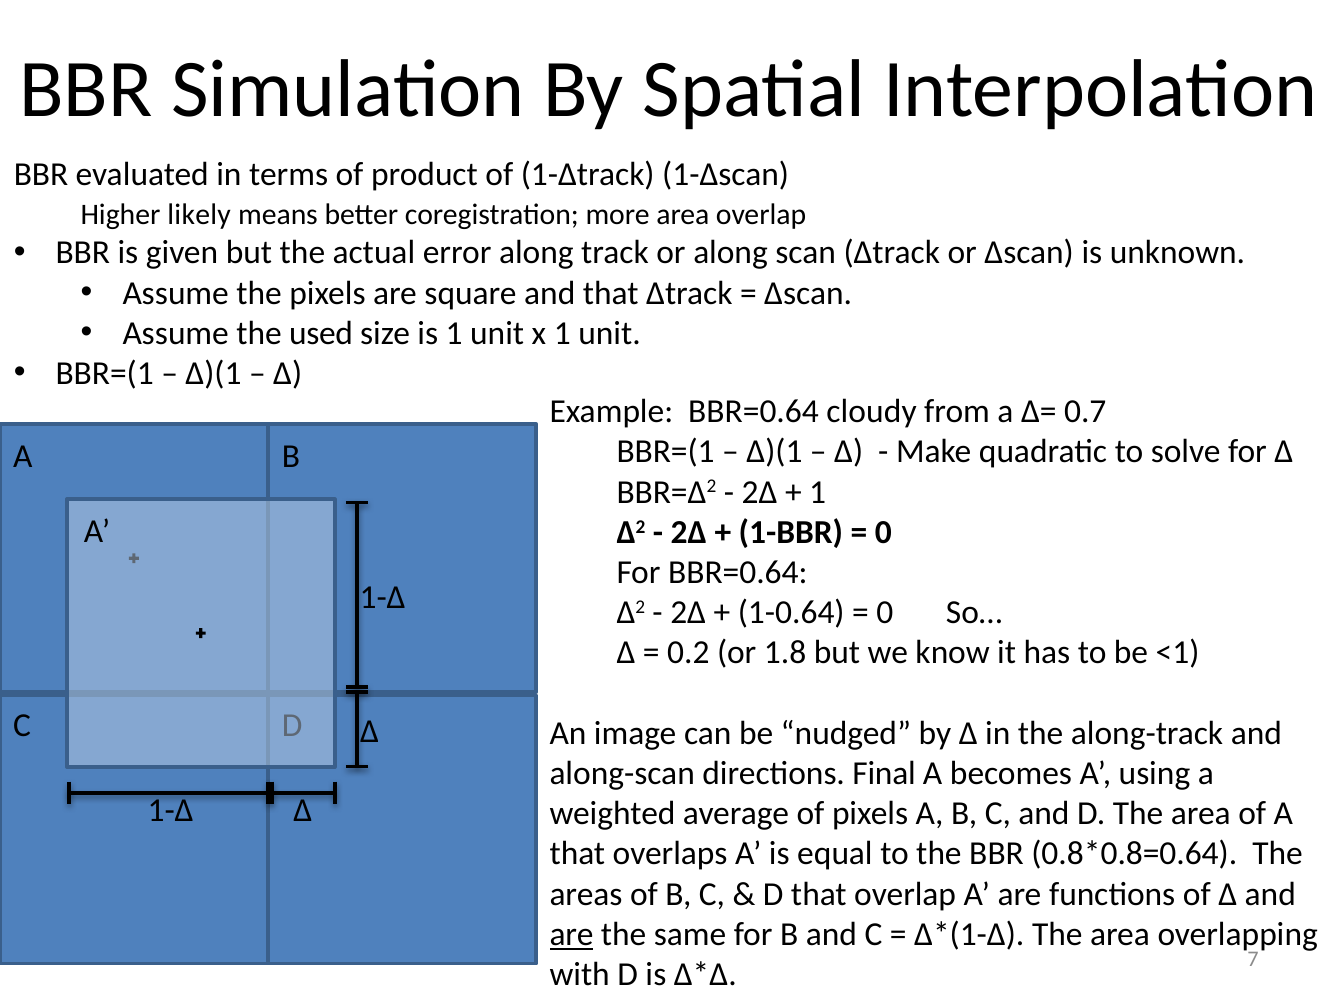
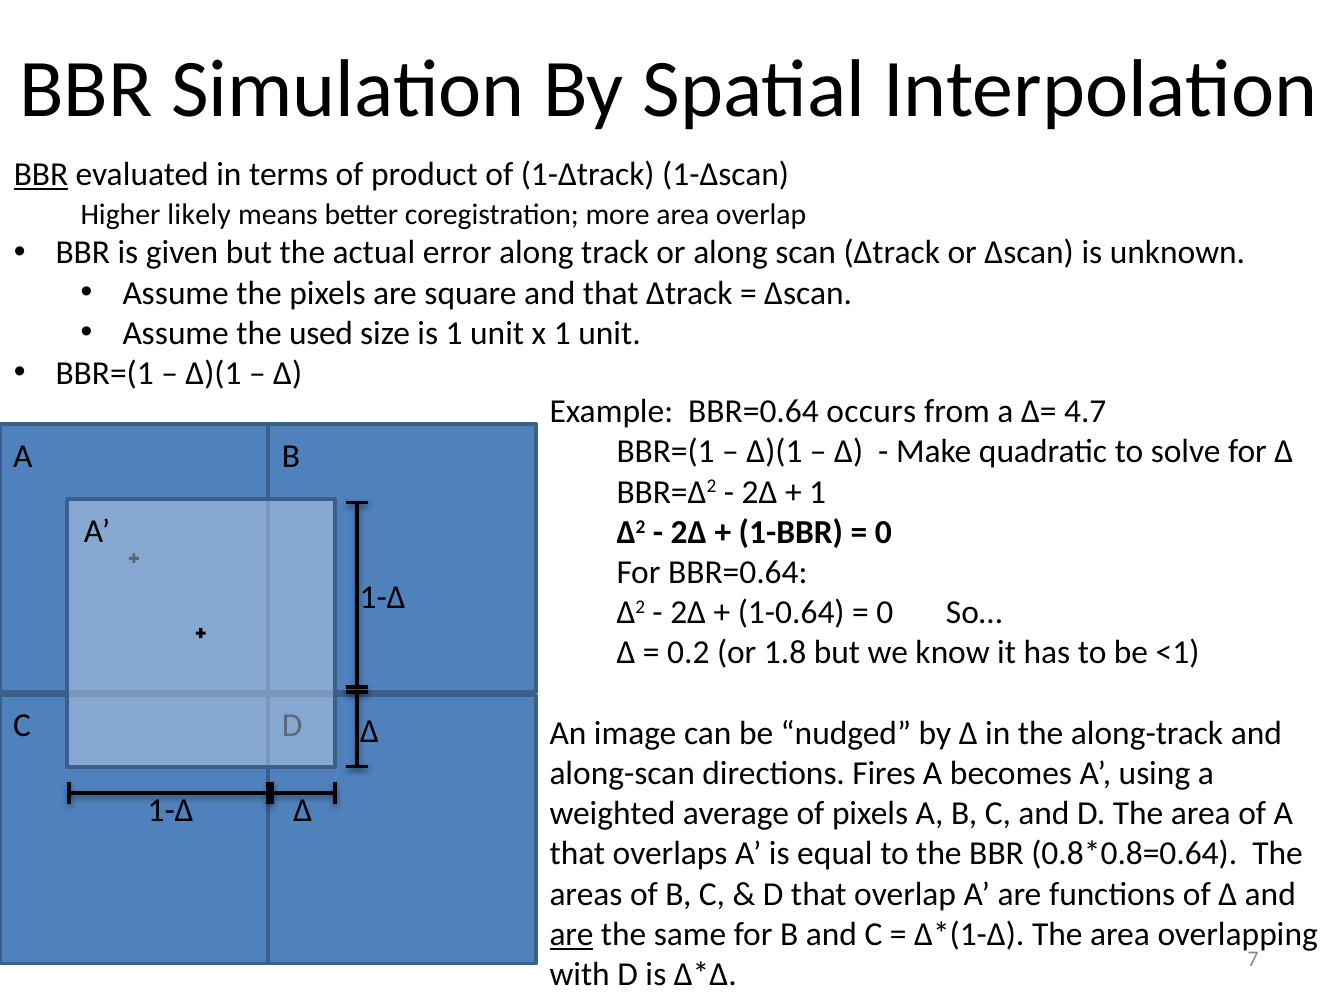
BBR at (41, 174) underline: none -> present
cloudy: cloudy -> occurs
0.7: 0.7 -> 4.7
Final: Final -> Fires
